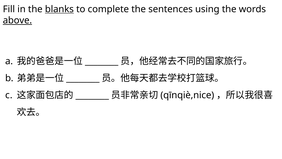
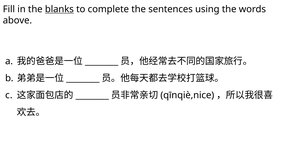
above underline: present -> none
